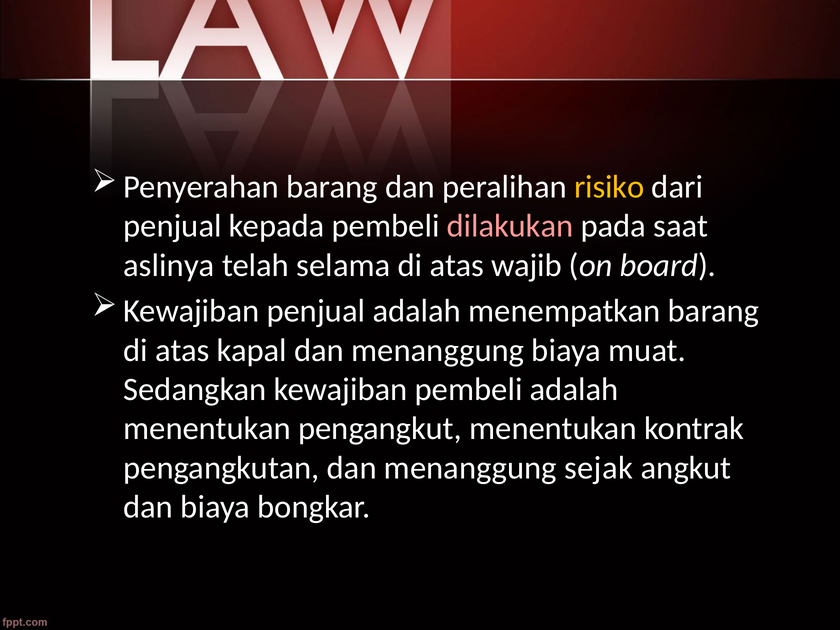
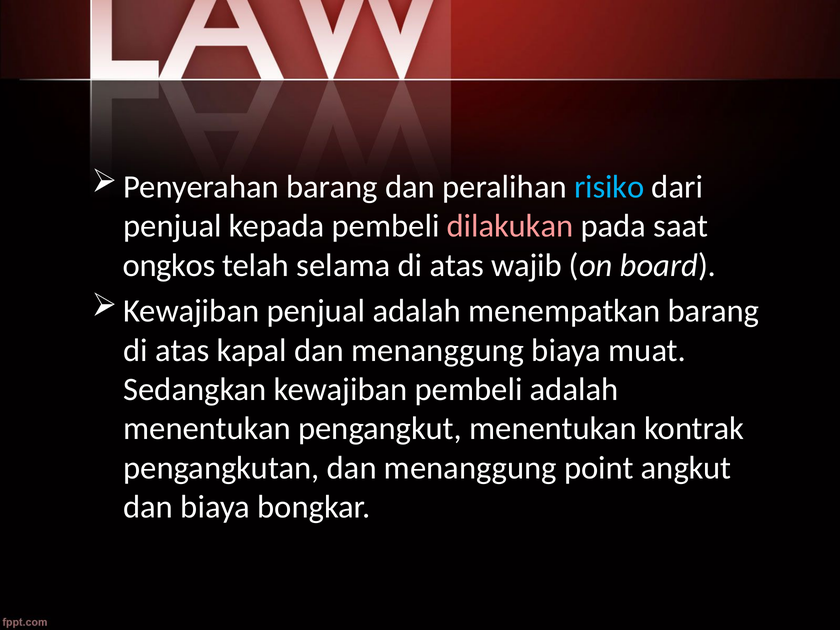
risiko colour: yellow -> light blue
aslinya: aslinya -> ongkos
sejak: sejak -> point
